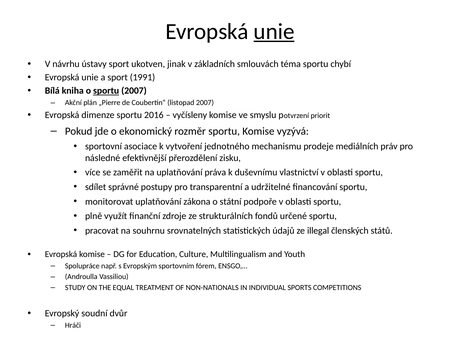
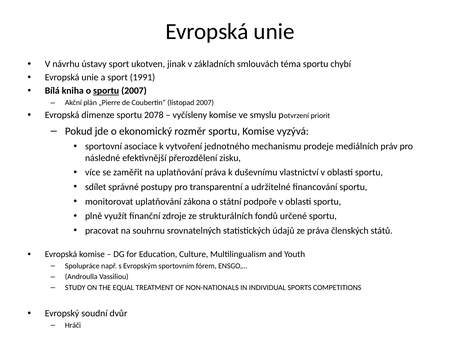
unie at (274, 32) underline: present -> none
2016: 2016 -> 2078
ze illegal: illegal -> práva
